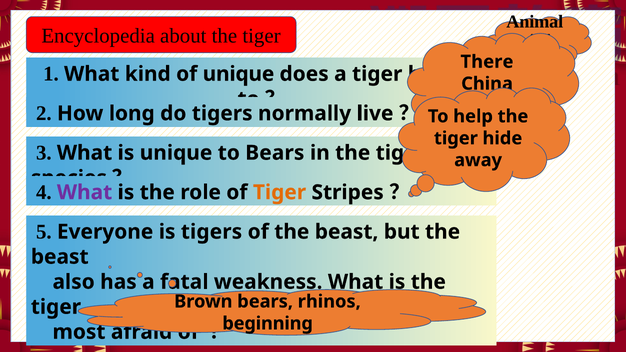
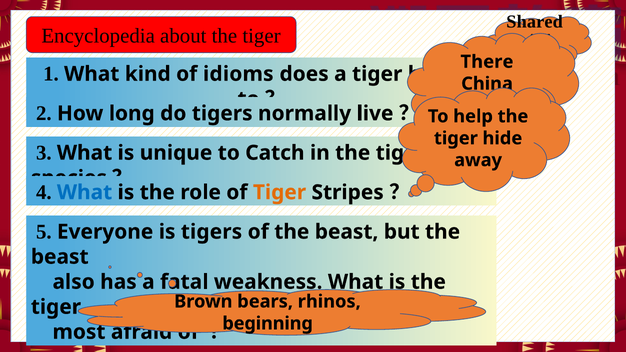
Animal: Animal -> Shared
of unique: unique -> idioms
to Bears: Bears -> Catch
What at (85, 192) colour: purple -> blue
